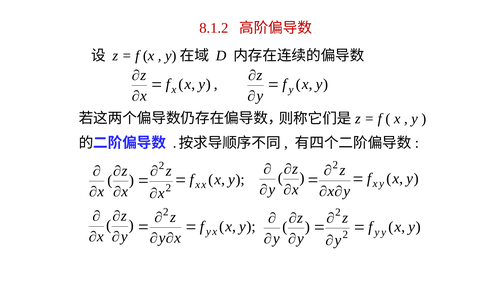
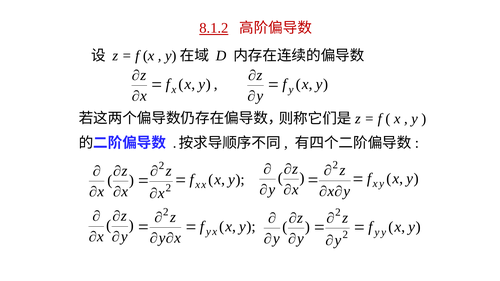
8.1.2 underline: none -> present
